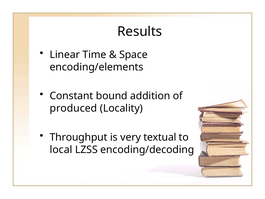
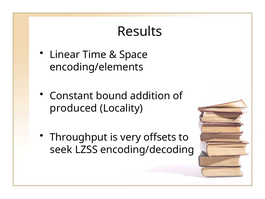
textual: textual -> offsets
local: local -> seek
